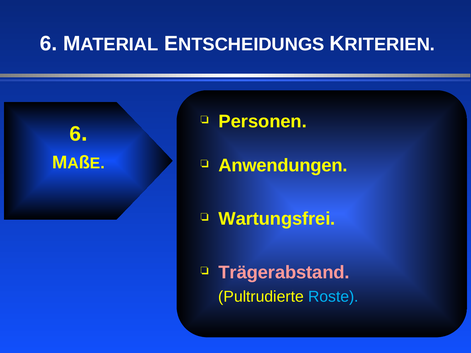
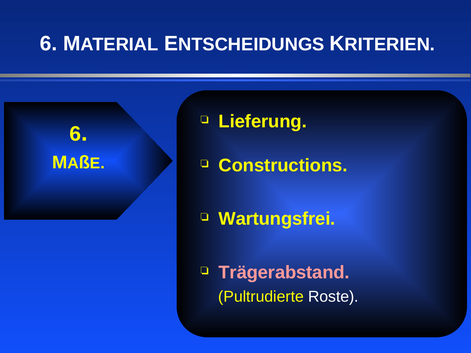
Personen: Personen -> Lieferung
Anwendungen: Anwendungen -> Constructions
Roste colour: light blue -> white
